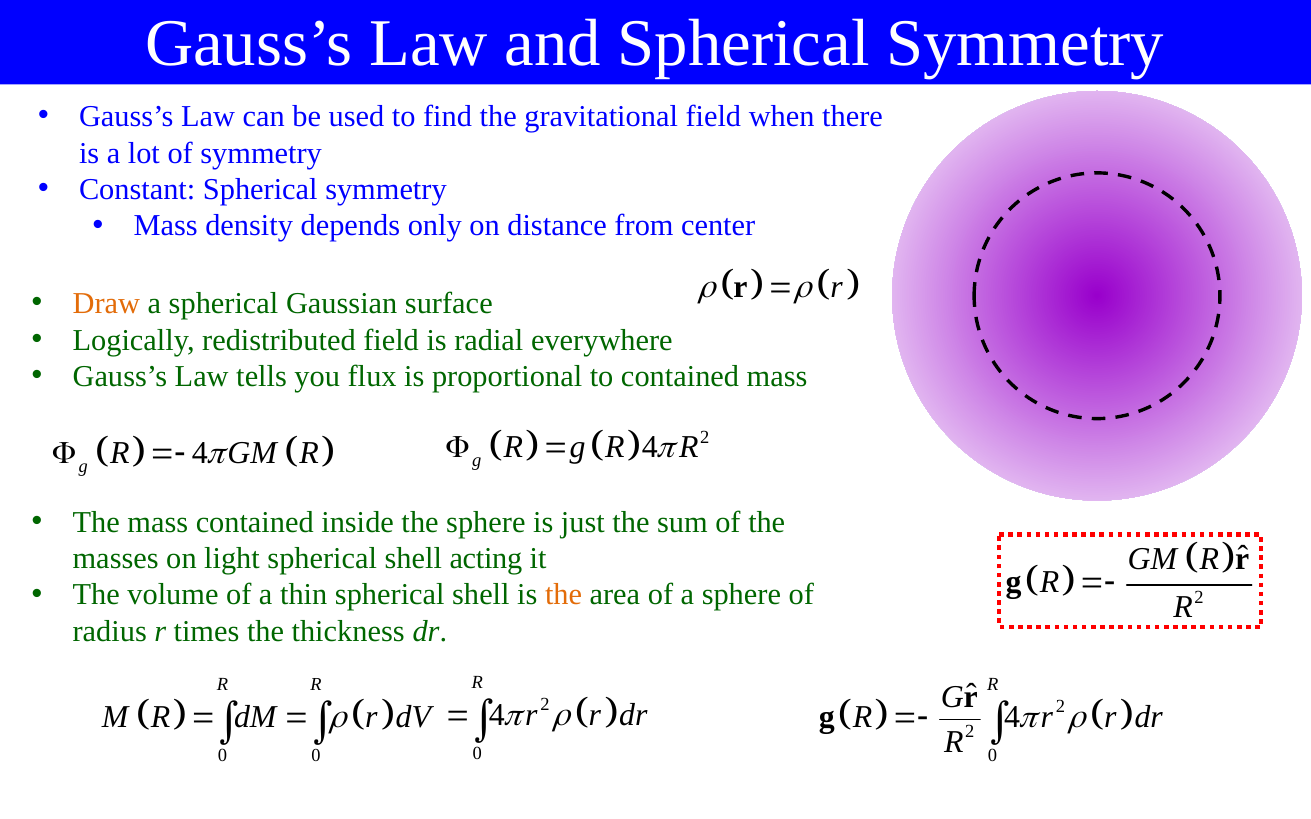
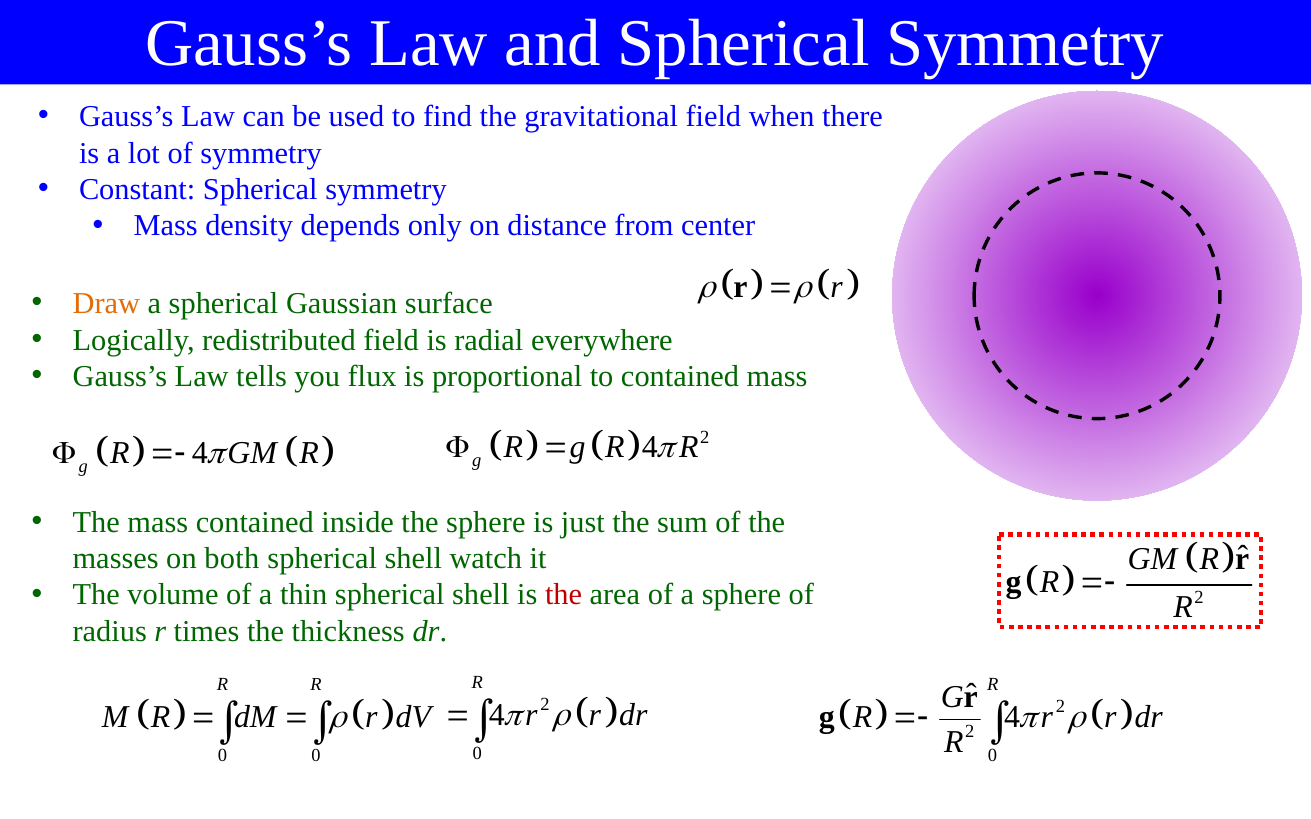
light: light -> both
acting: acting -> watch
the at (564, 595) colour: orange -> red
